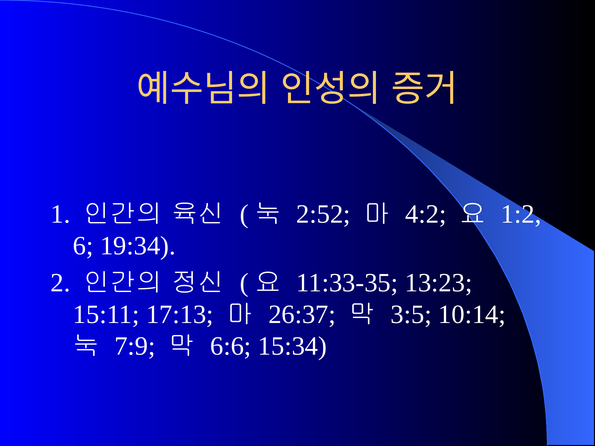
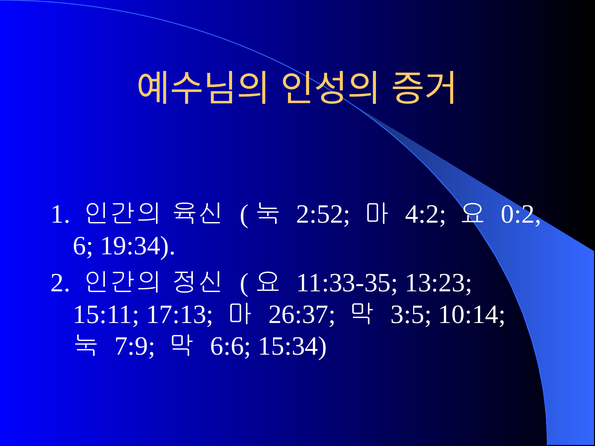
1:2: 1:2 -> 0:2
